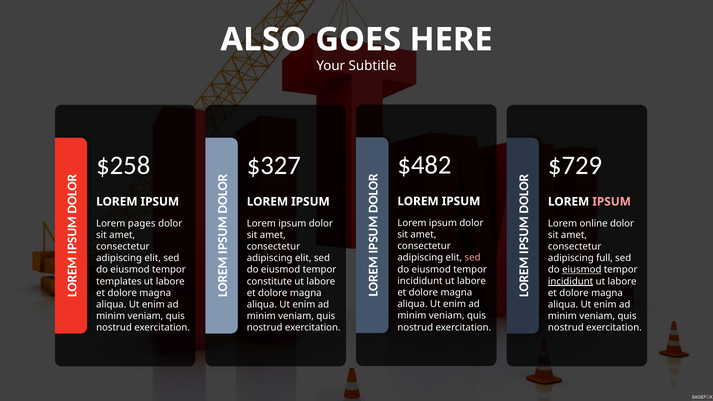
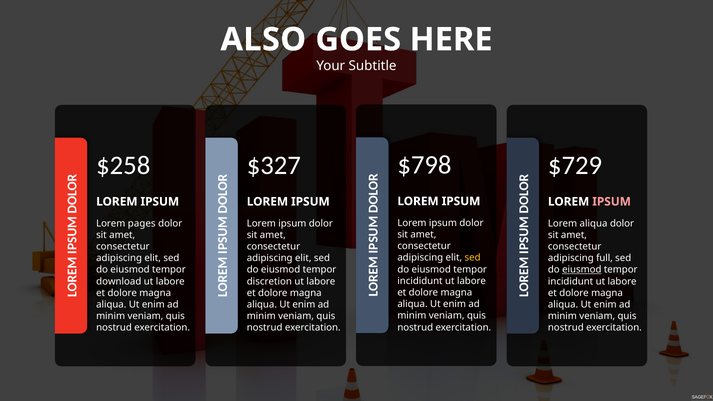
$482: $482 -> $798
Lorem online: online -> aliqua
sed at (473, 258) colour: pink -> yellow
templates: templates -> download
constitute: constitute -> discretion
incididunt at (571, 281) underline: present -> none
